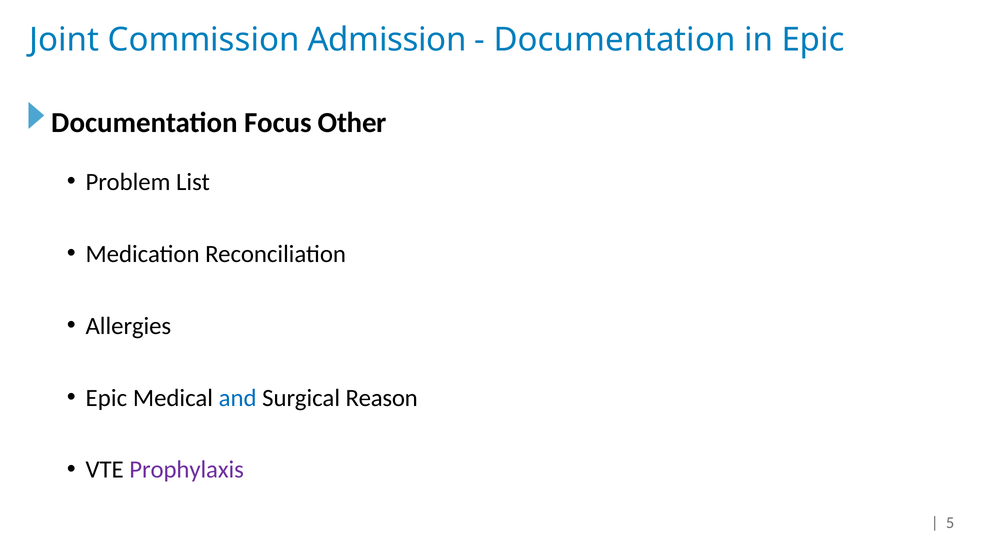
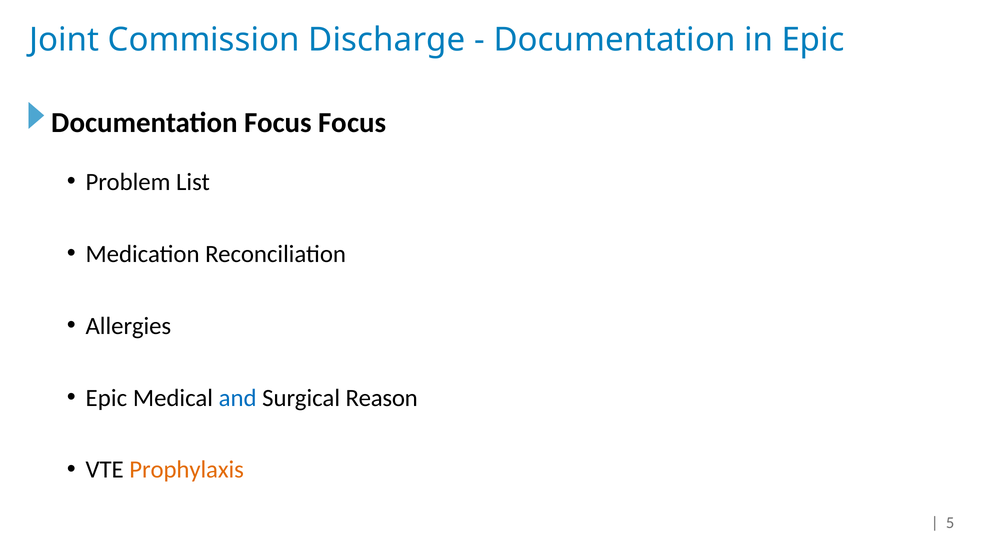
Admission: Admission -> Discharge
Focus Other: Other -> Focus
Prophylaxis colour: purple -> orange
